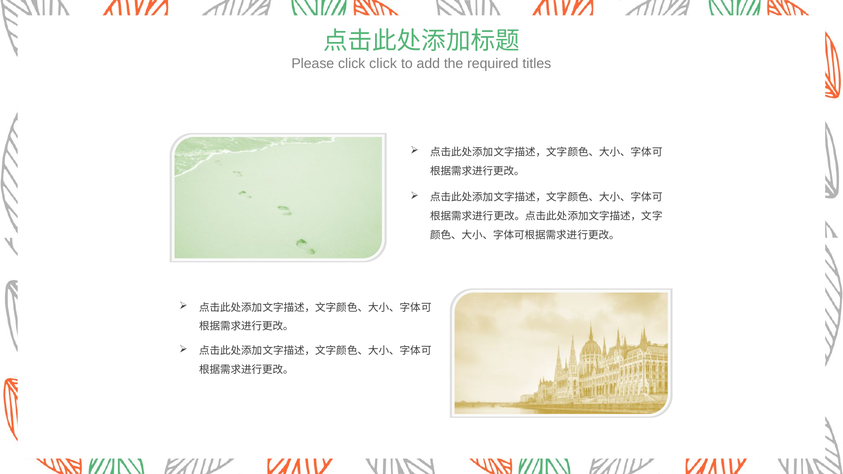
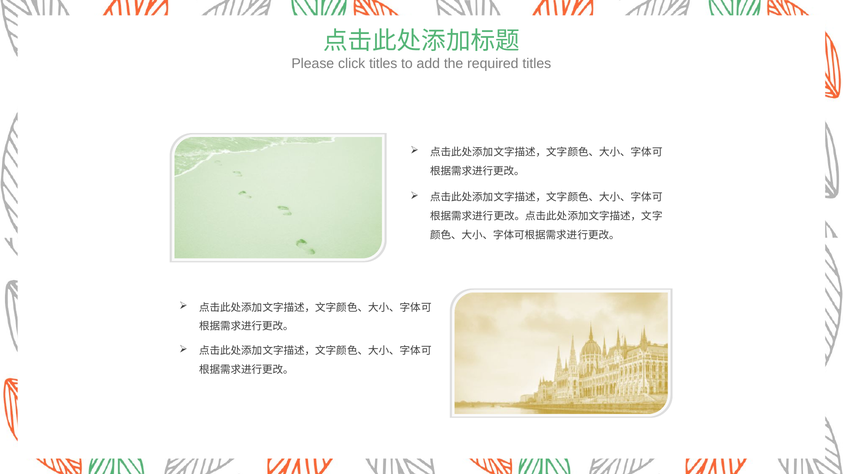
click click: click -> titles
